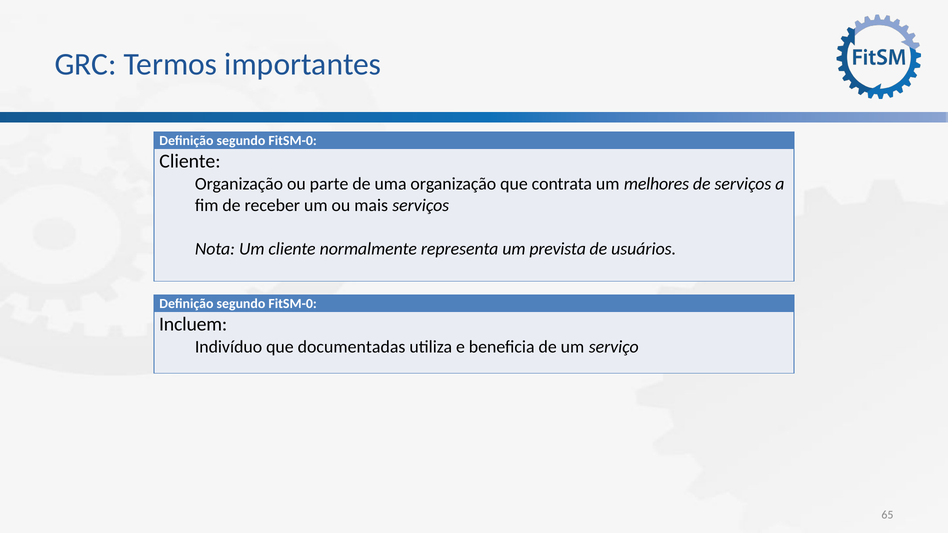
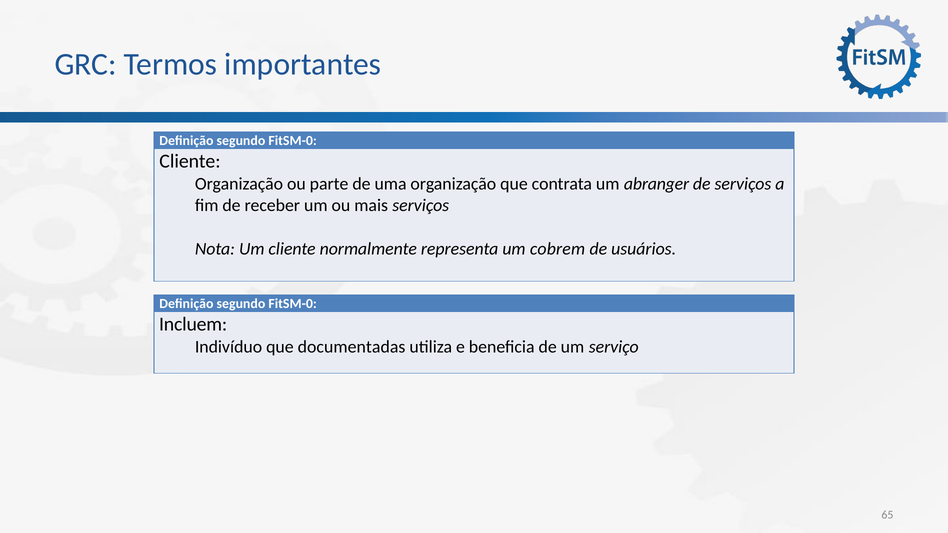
melhores: melhores -> abranger
prevista: prevista -> cobrem
